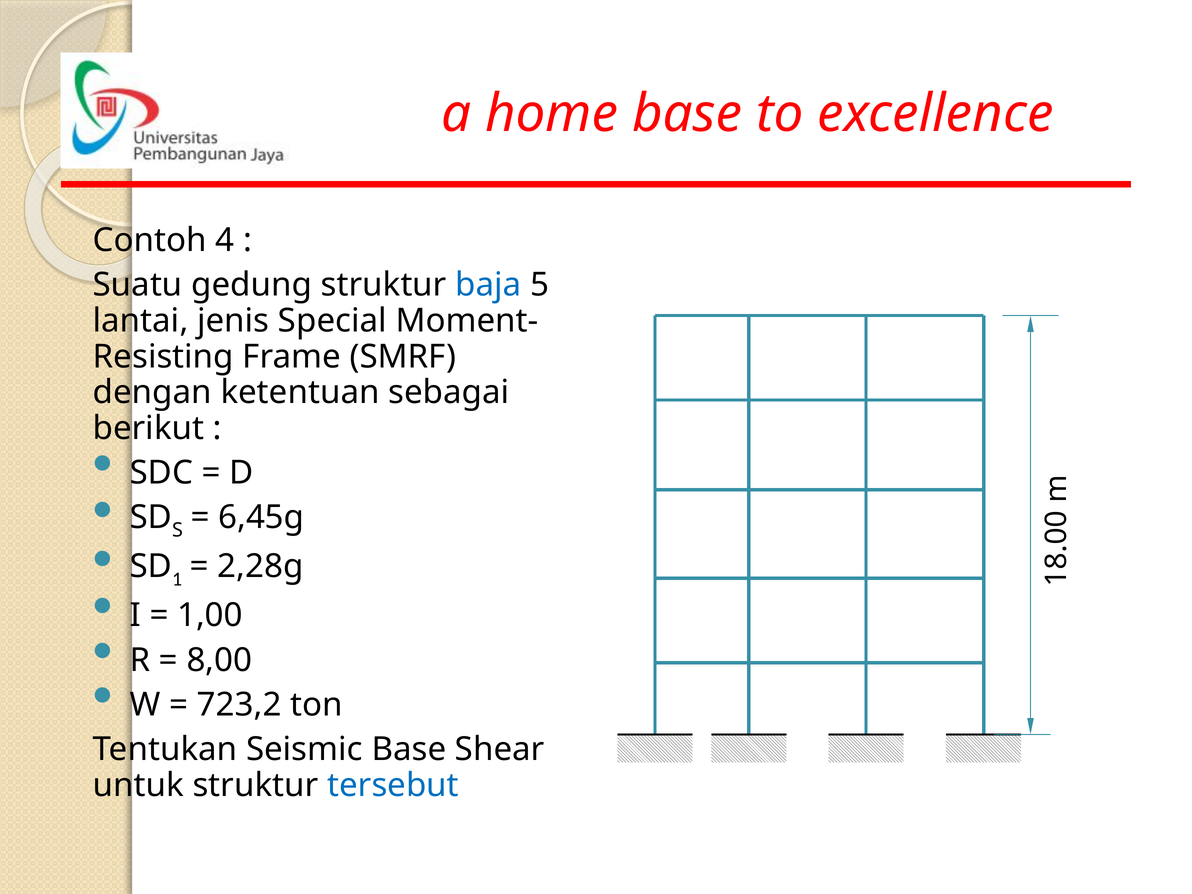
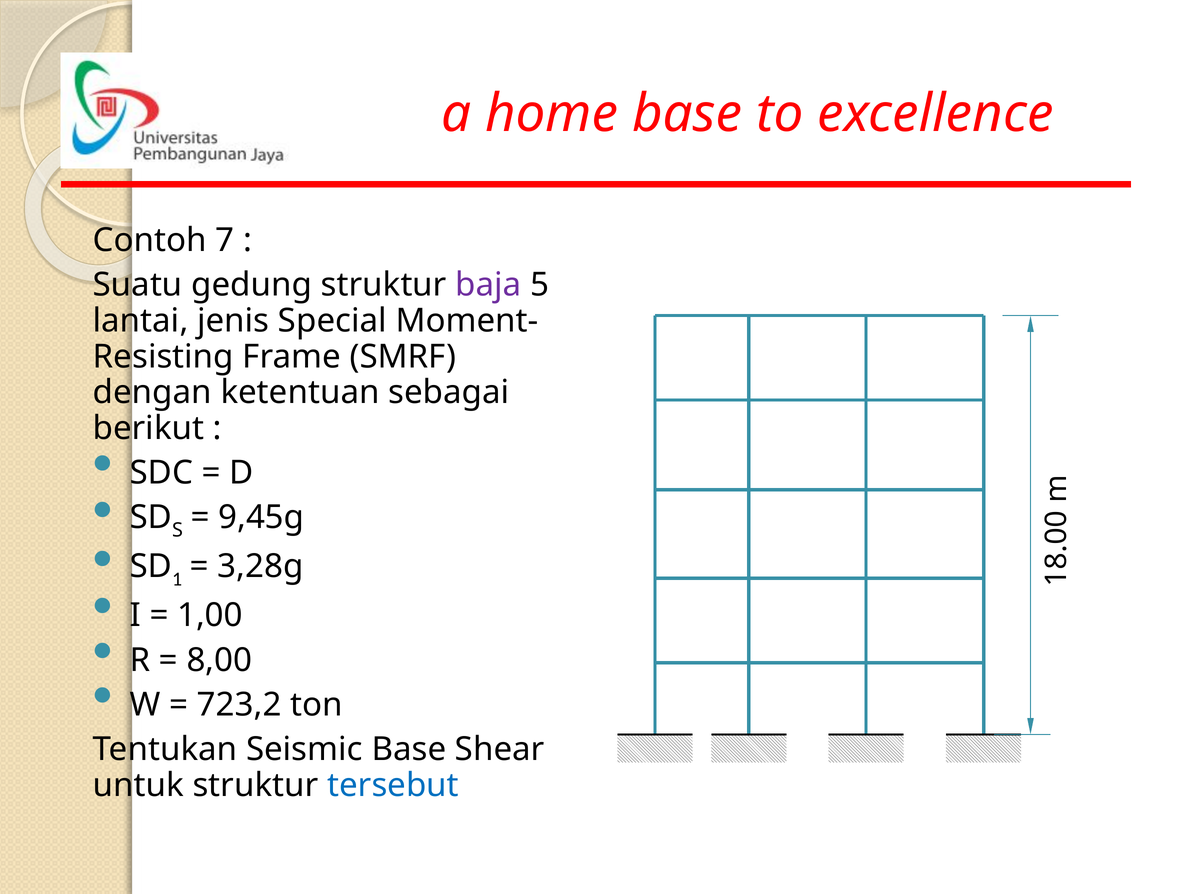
4: 4 -> 7
baja colour: blue -> purple
6,45g: 6,45g -> 9,45g
2,28g: 2,28g -> 3,28g
